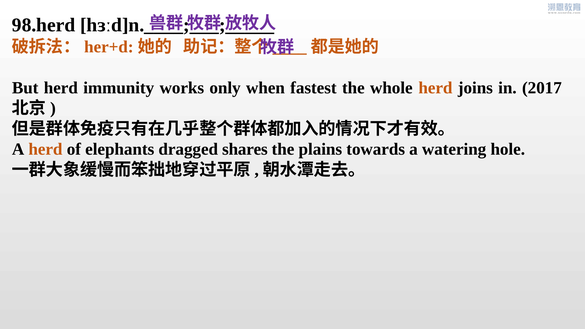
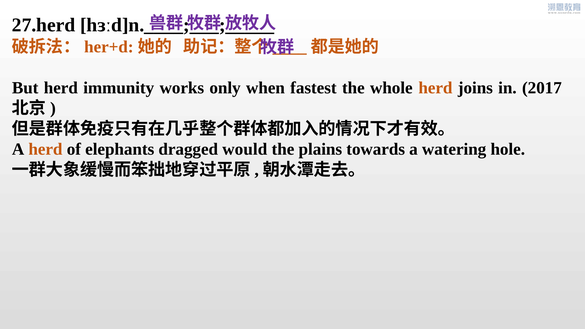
98.herd: 98.herd -> 27.herd
shares: shares -> would
